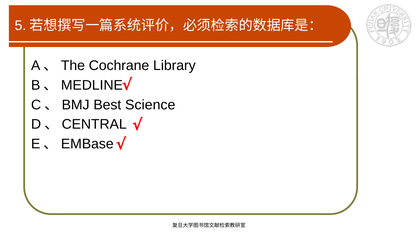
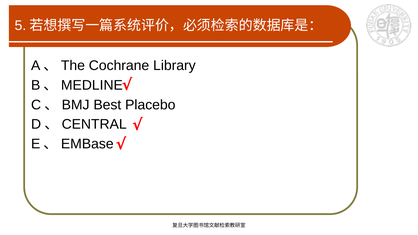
Science: Science -> Placebo
